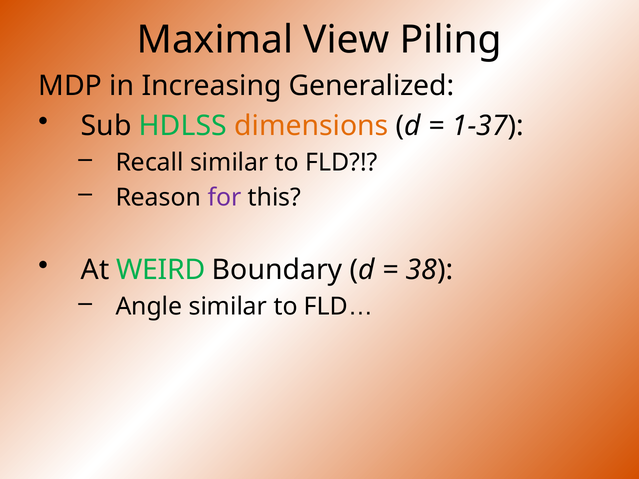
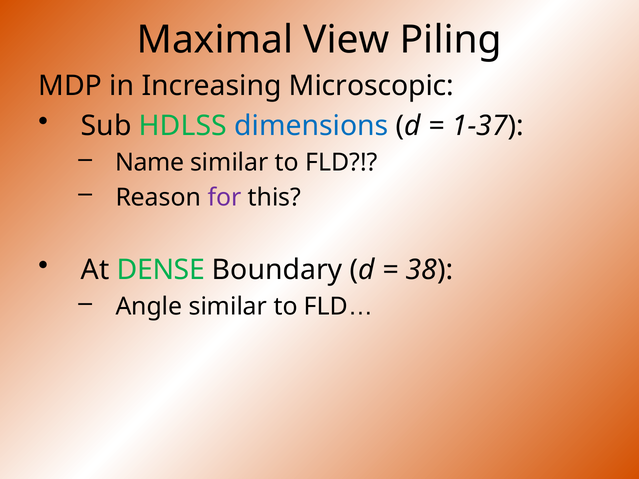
Generalized: Generalized -> Microscopic
dimensions colour: orange -> blue
Recall: Recall -> Name
WEIRD: WEIRD -> DENSE
